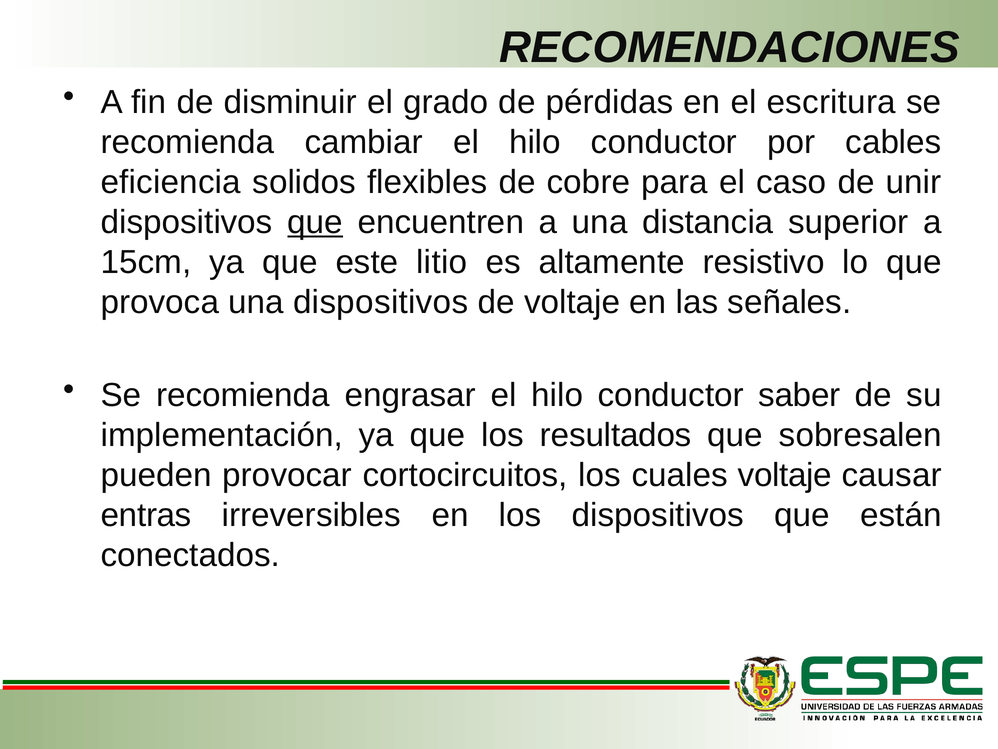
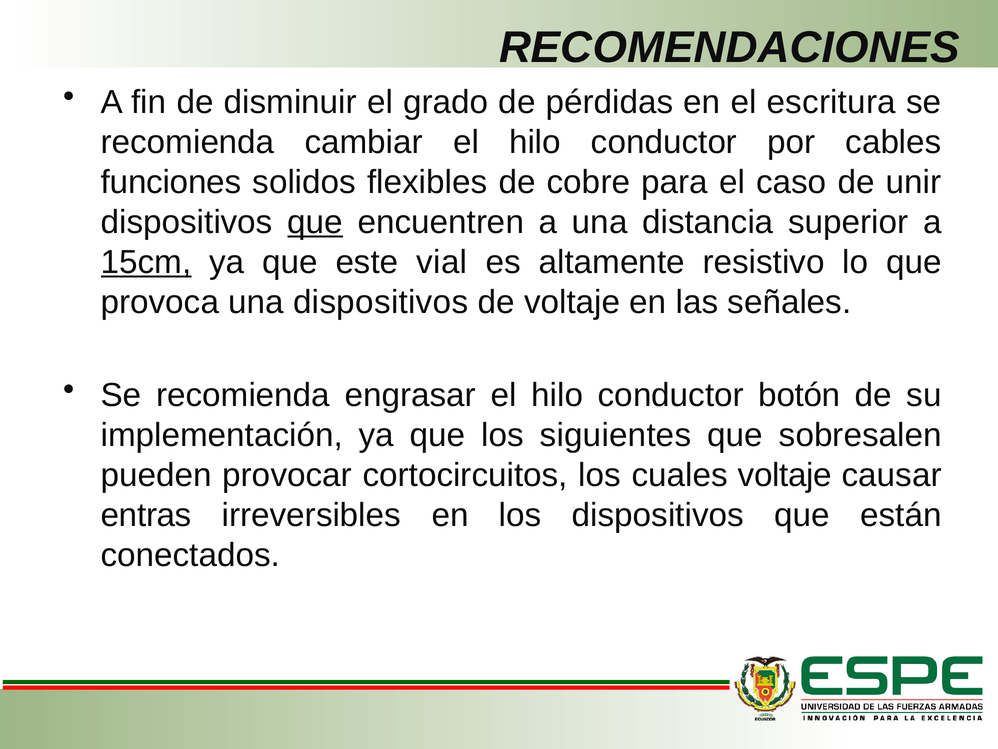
eficiencia: eficiencia -> funciones
15cm underline: none -> present
litio: litio -> vial
saber: saber -> botón
resultados: resultados -> siguientes
